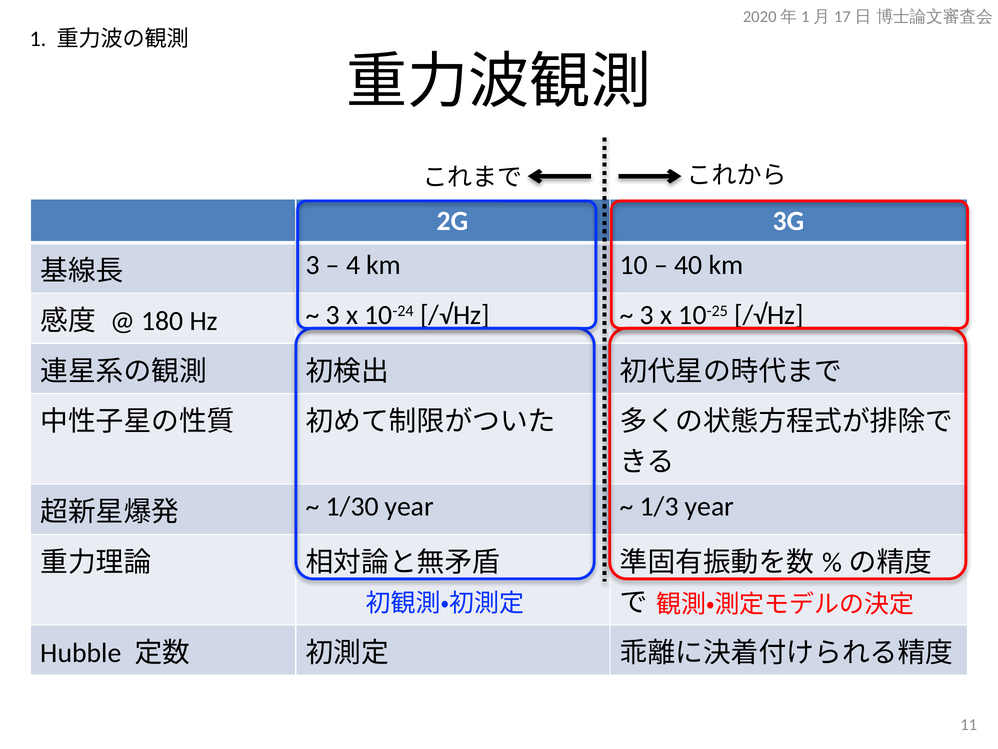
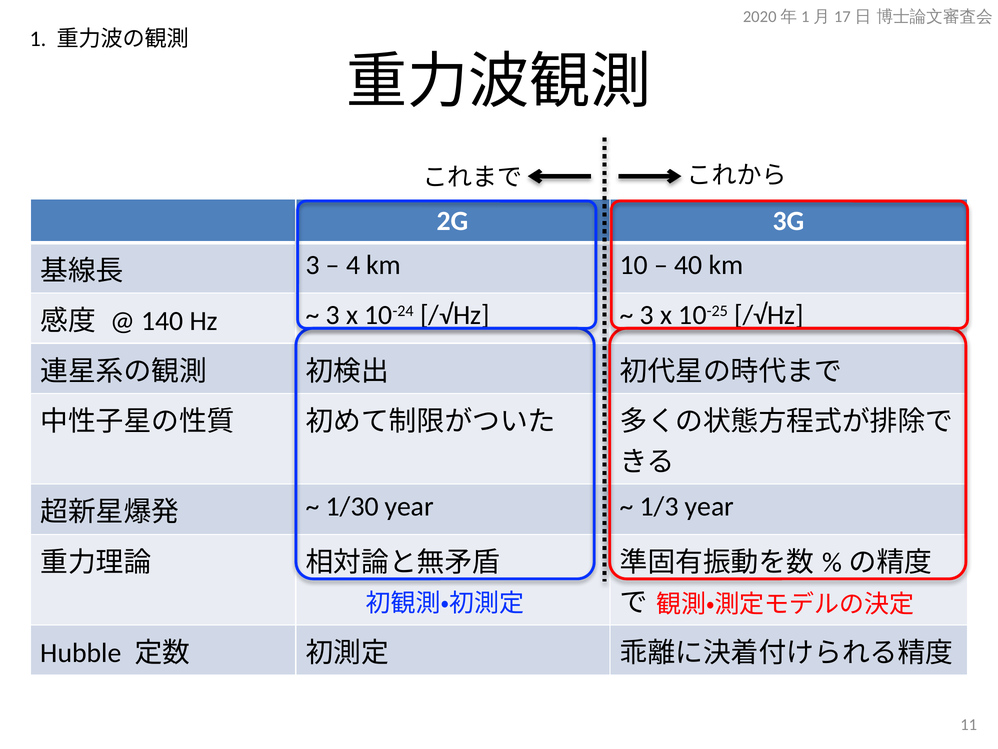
180: 180 -> 140
